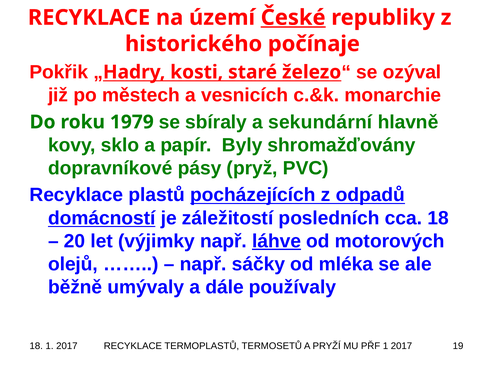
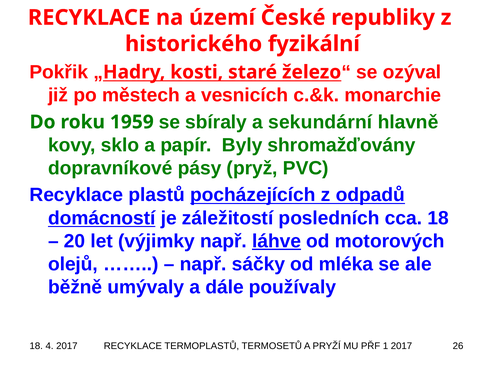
České underline: present -> none
počínaje: počínaje -> fyzikální
1979: 1979 -> 1959
18 1: 1 -> 4
19: 19 -> 26
